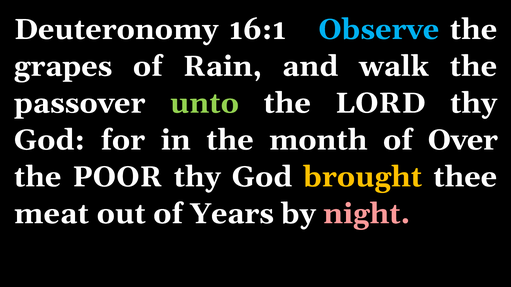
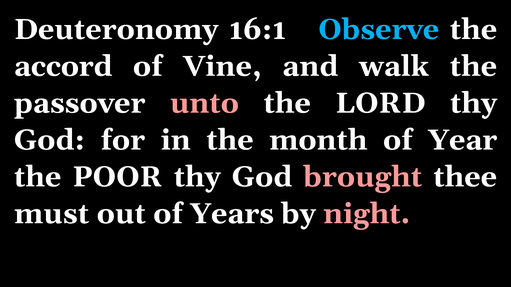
grapes: grapes -> accord
Rain: Rain -> Vine
unto colour: light green -> pink
Over: Over -> Year
brought colour: yellow -> pink
meat: meat -> must
